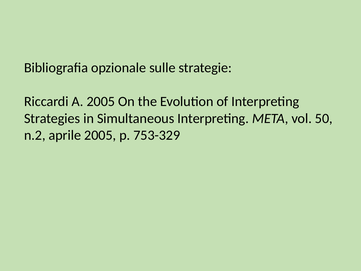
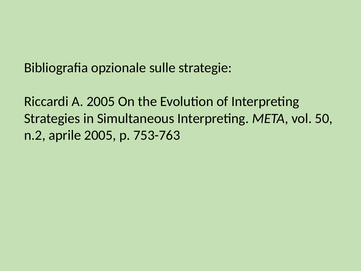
753-329: 753-329 -> 753-763
